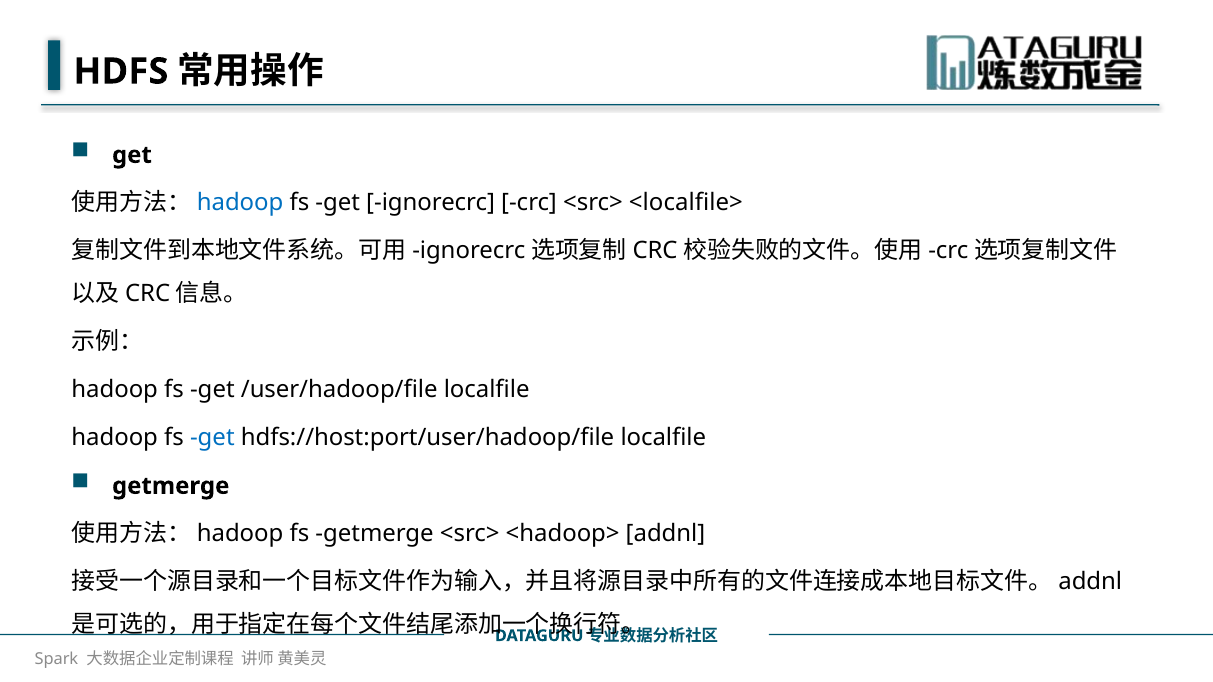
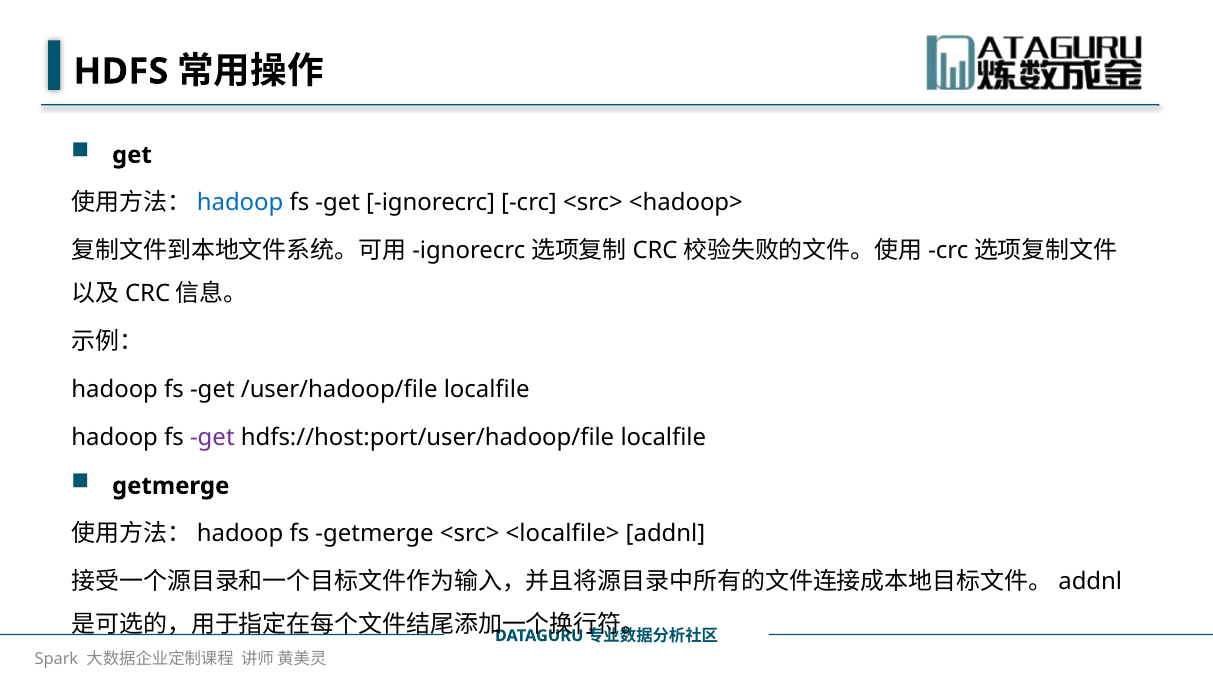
<localfile>: <localfile> -> <hadoop>
get at (212, 438) colour: blue -> purple
<hadoop>: <hadoop> -> <localfile>
